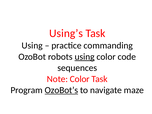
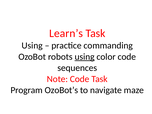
Using’s: Using’s -> Learn’s
Note Color: Color -> Code
OzoBot’s underline: present -> none
